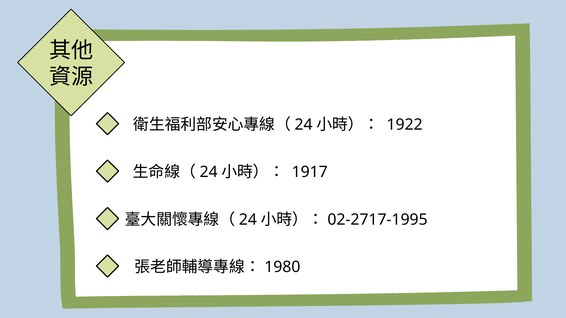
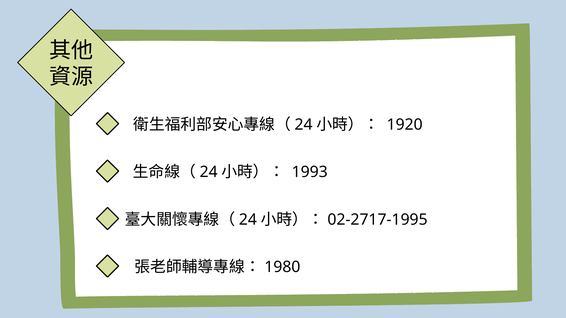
1922: 1922 -> 1920
1917: 1917 -> 1993
